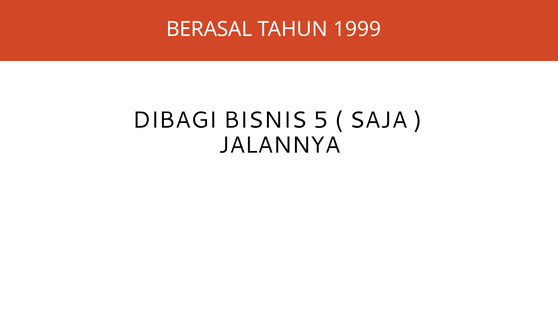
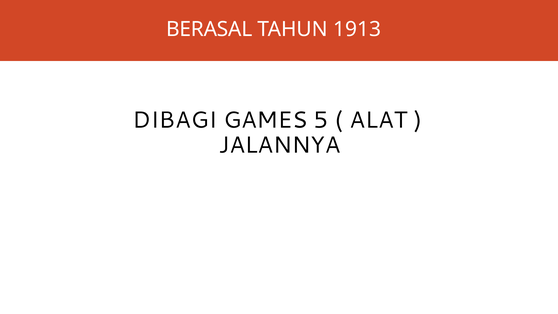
1999: 1999 -> 1913
BISNIS: BISNIS -> GAMES
SAJA: SAJA -> ALAT
